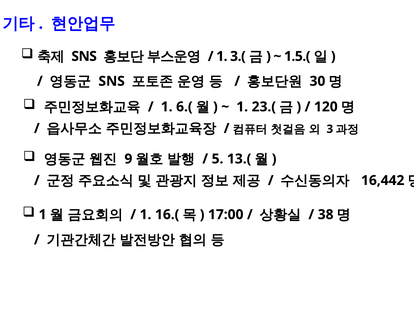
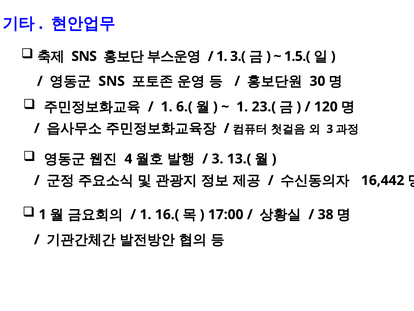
9: 9 -> 4
5 at (218, 159): 5 -> 3
